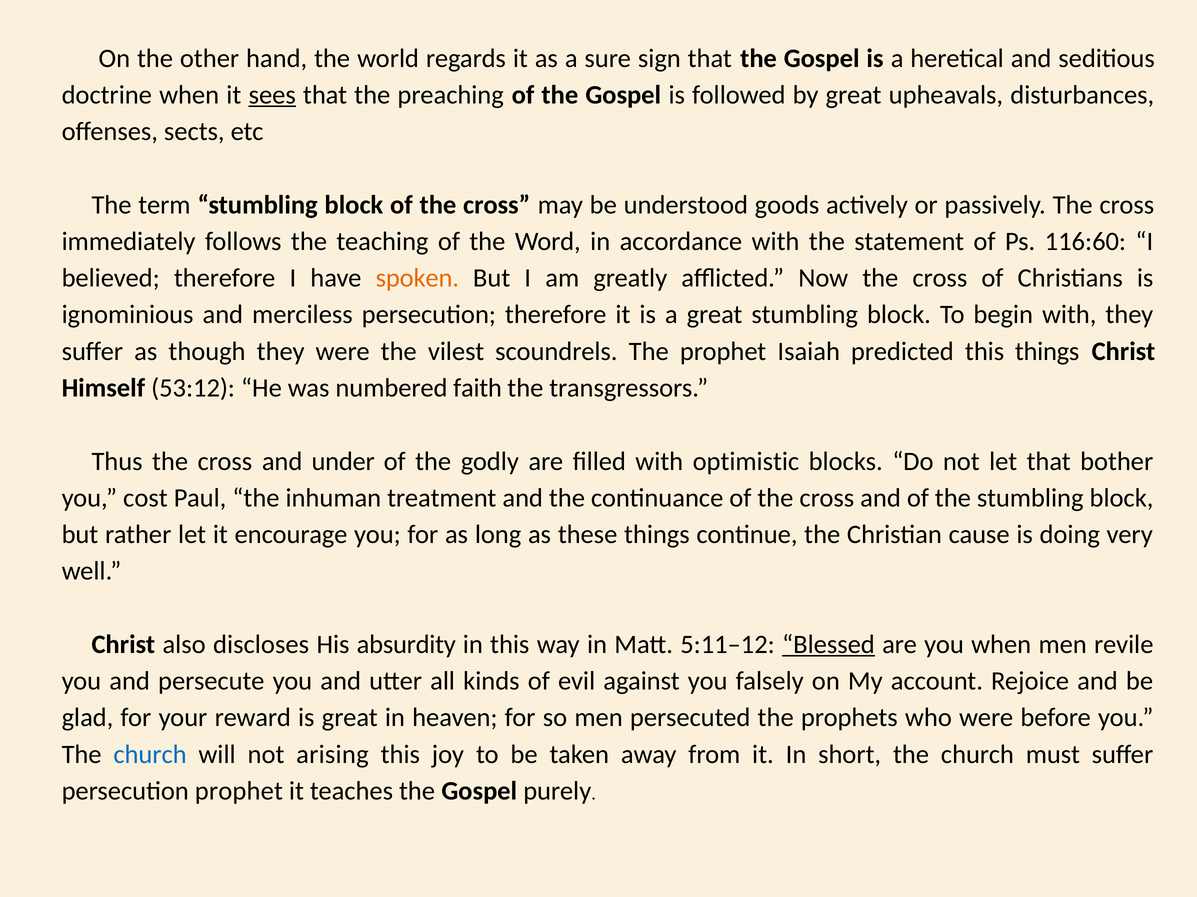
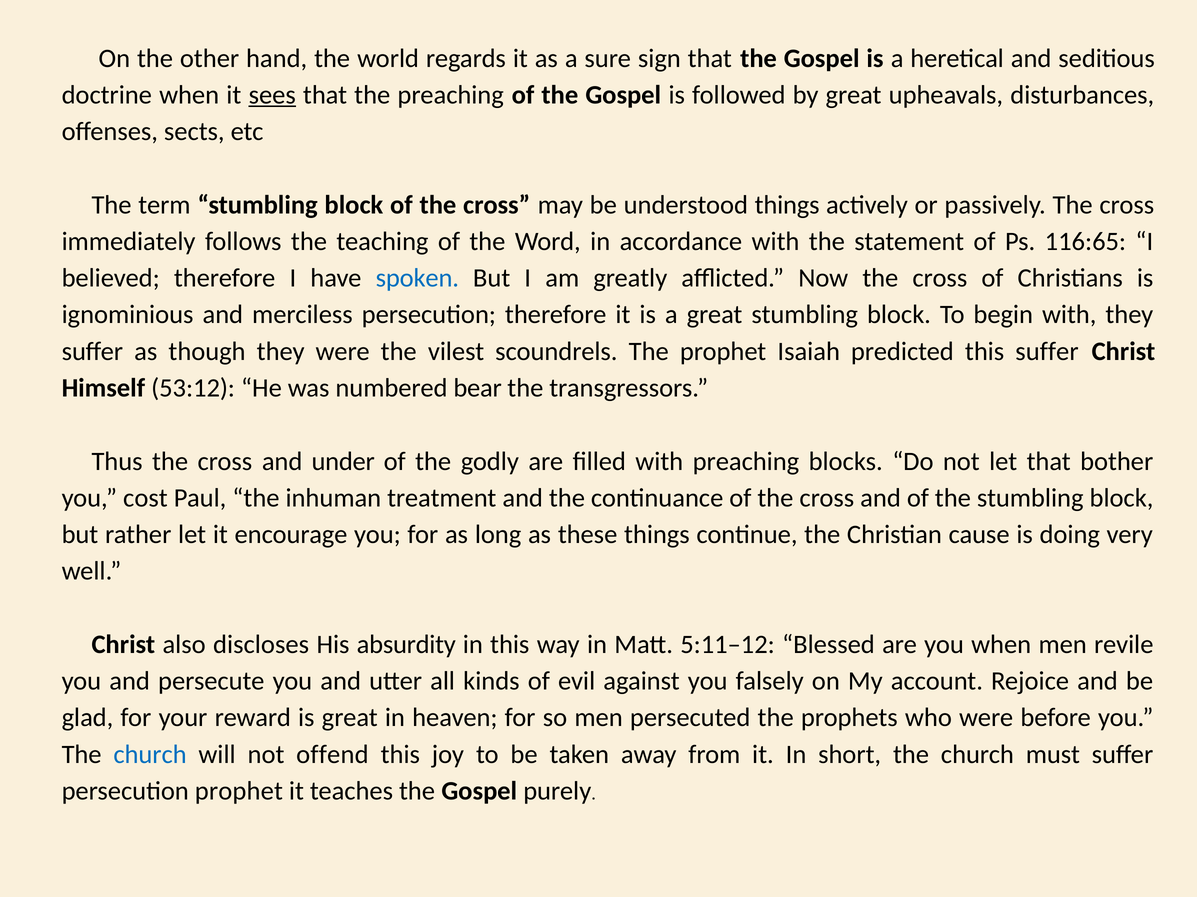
understood goods: goods -> things
116:60: 116:60 -> 116:65
spoken colour: orange -> blue
this things: things -> suffer
faith: faith -> bear
with optimistic: optimistic -> preaching
Blessed underline: present -> none
arising: arising -> offend
